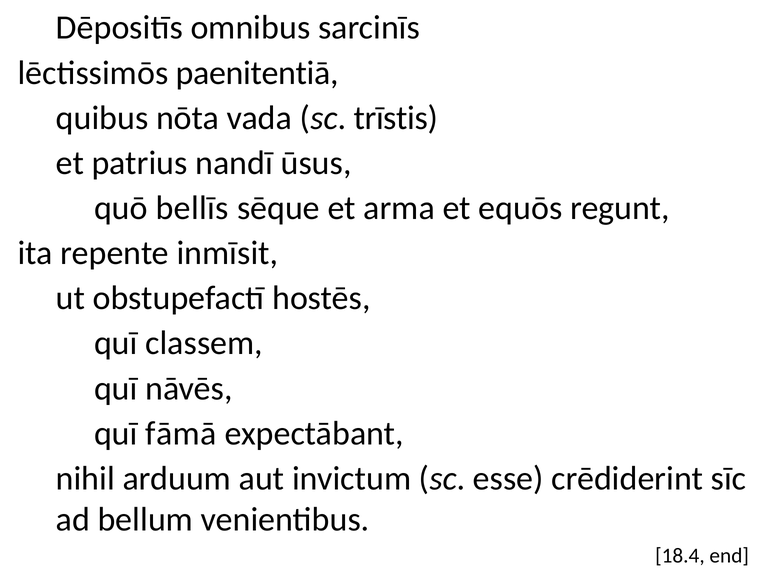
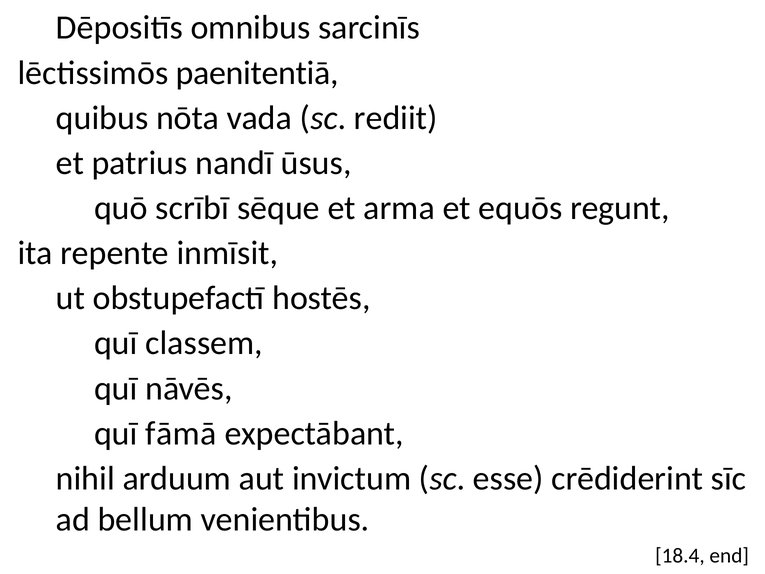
trīstis: trīstis -> rediit
bellīs: bellīs -> scrībī
